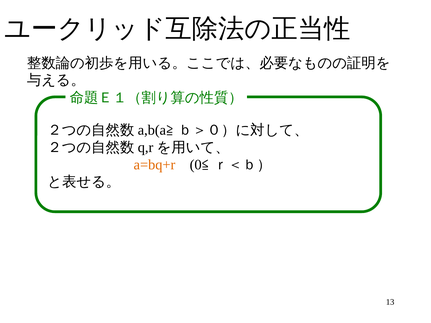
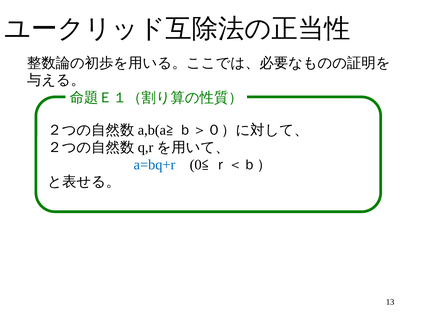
a=bq+r colour: orange -> blue
